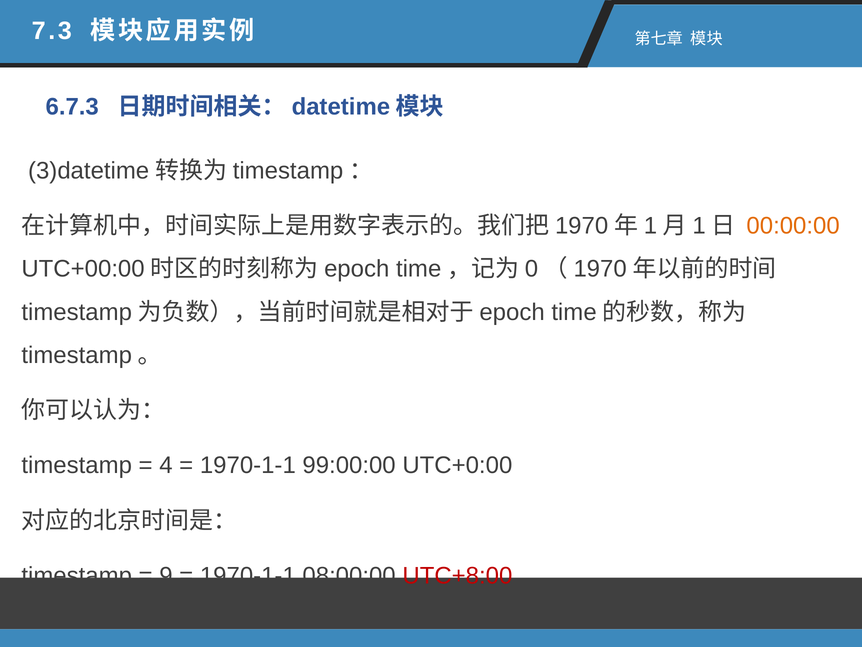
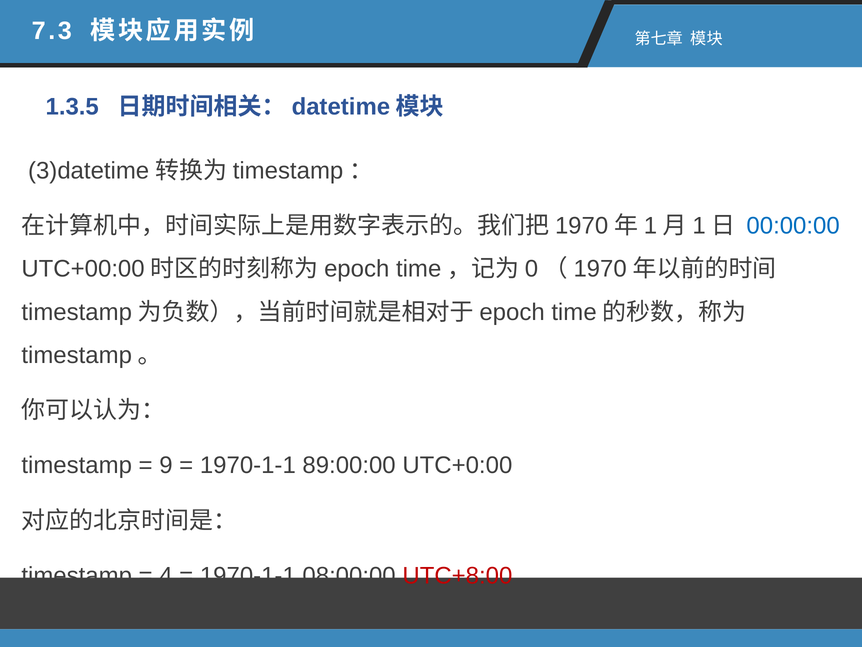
6.7.3: 6.7.3 -> 1.3.5
00:00:00 colour: orange -> blue
4: 4 -> 9
99:00:00: 99:00:00 -> 89:00:00
9: 9 -> 4
